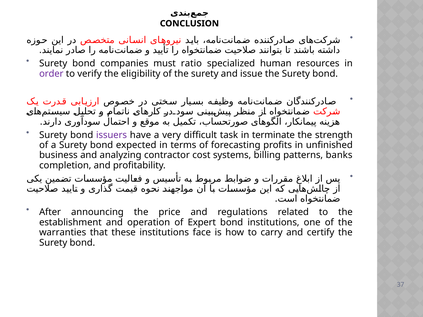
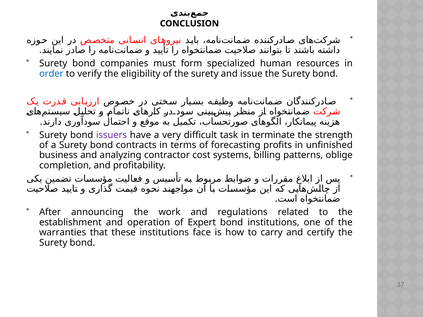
ratio: ratio -> form
order colour: purple -> blue
expected: expected -> contracts
banks: banks -> oblige
price: price -> work
